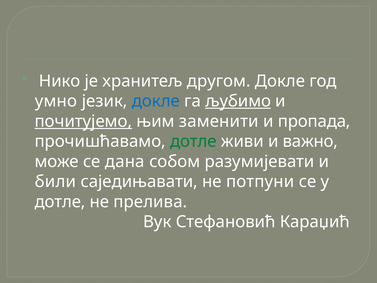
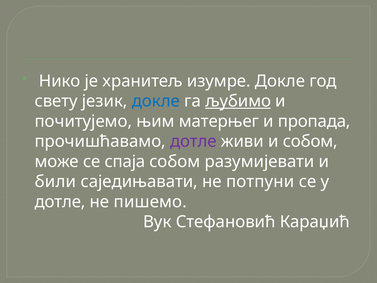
другом: другом -> изумре
умно: умно -> свету
почитујемо underline: present -> none
заменити: заменити -> матерњег
дотле at (193, 141) colour: green -> purple
и важно: важно -> собом
дана: дана -> спаја
прелива: прелива -> пишемо
